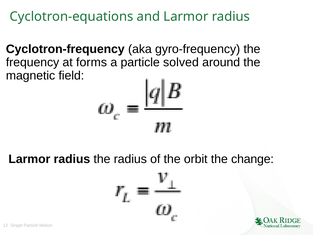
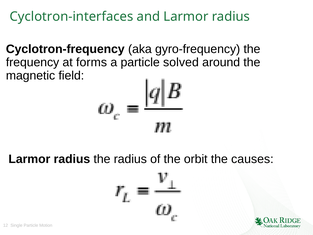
Cyclotron-equations: Cyclotron-equations -> Cyclotron-interfaces
change: change -> causes
